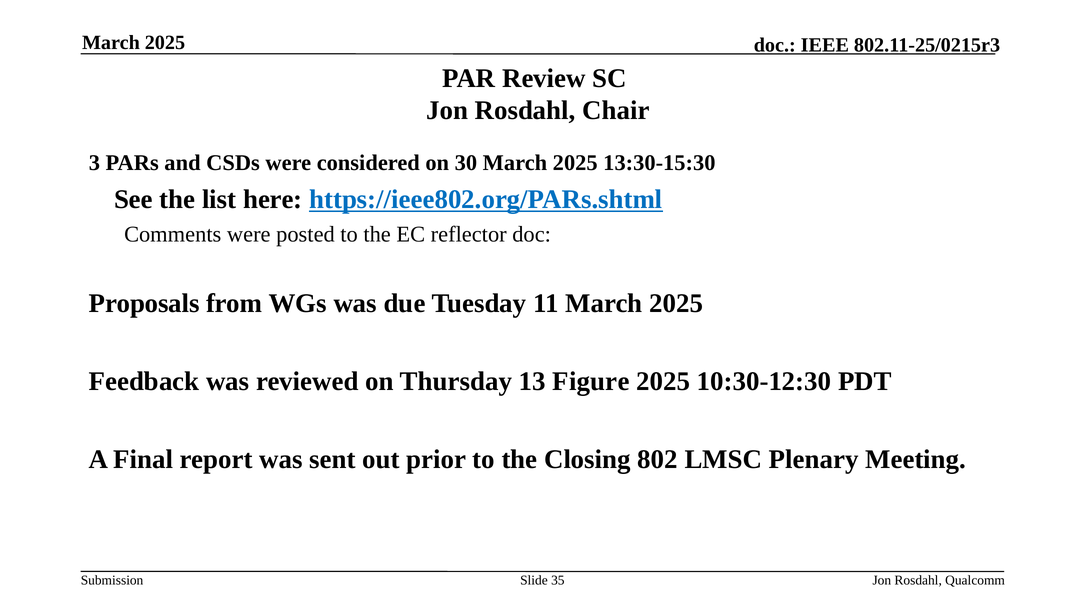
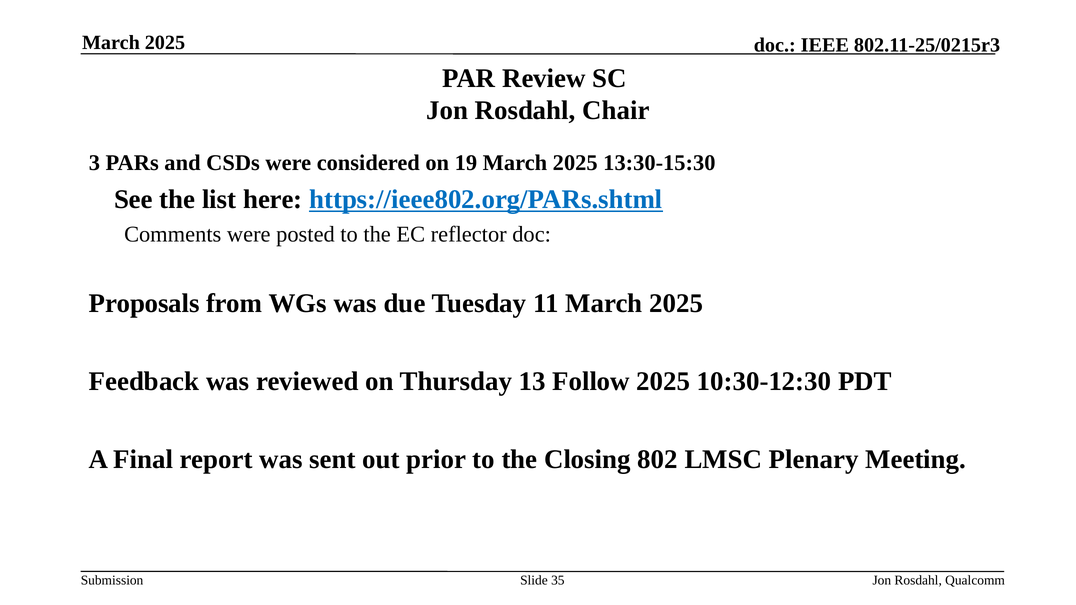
30: 30 -> 19
Figure: Figure -> Follow
